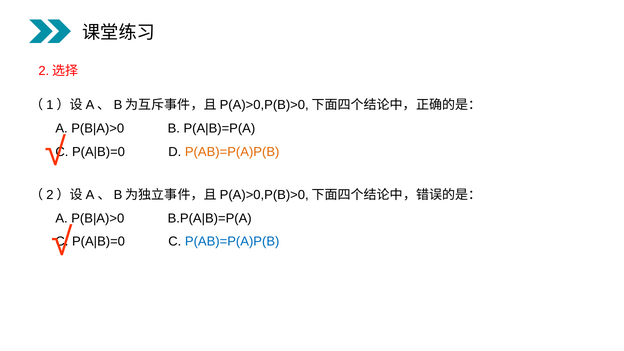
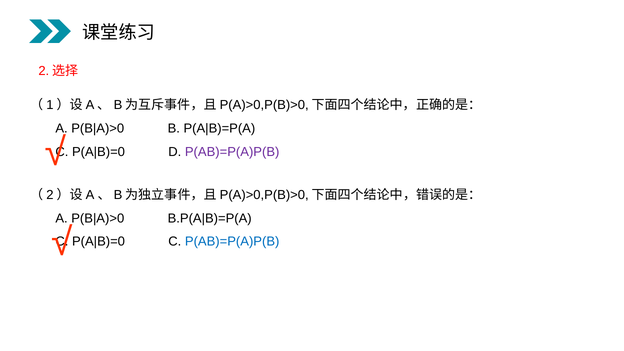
P(AB)=P(A)P(B at (232, 152) colour: orange -> purple
